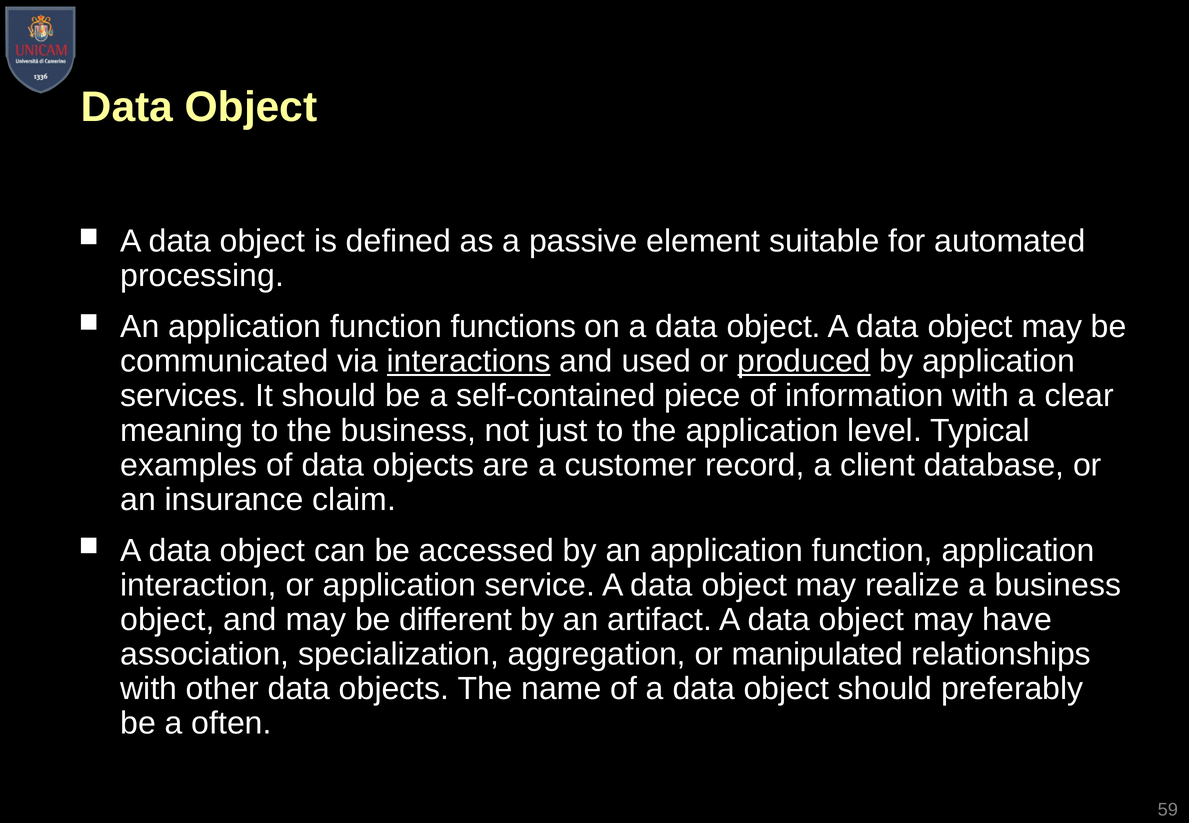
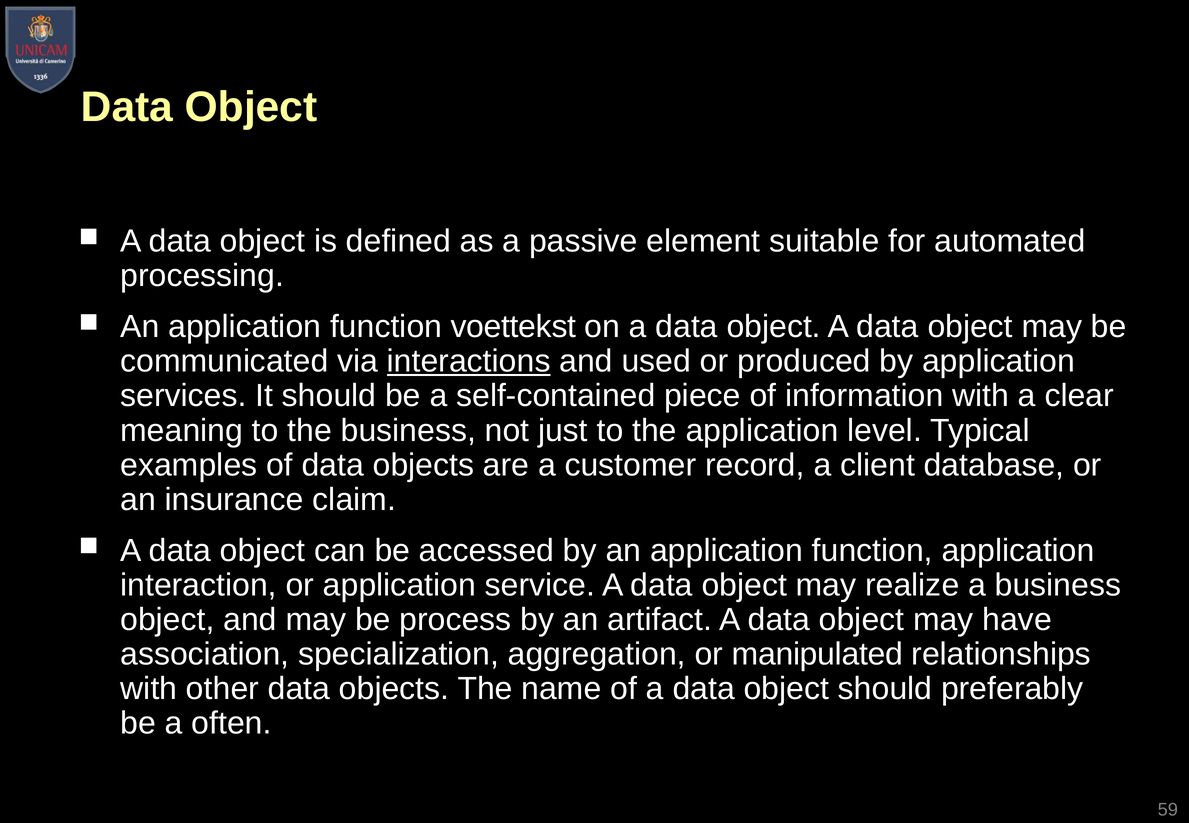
functions: functions -> voettekst
produced underline: present -> none
different: different -> process
